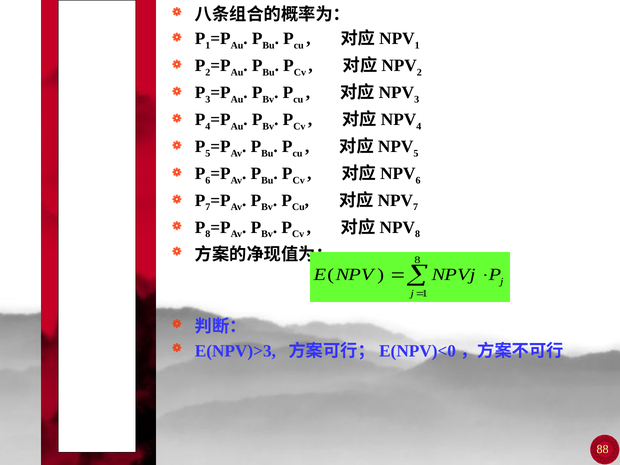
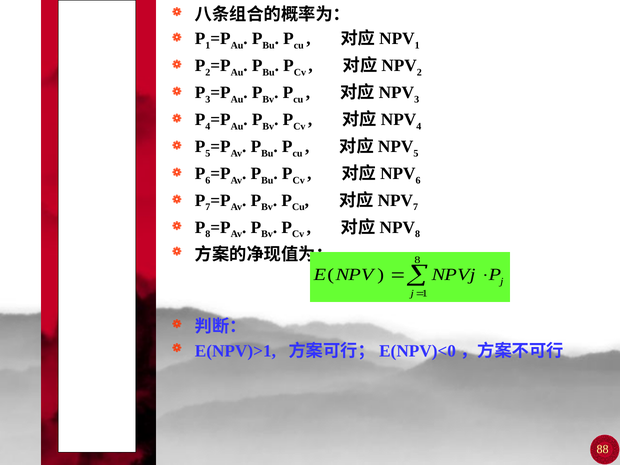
E(NPV)>3: E(NPV)>3 -> E(NPV)>1
